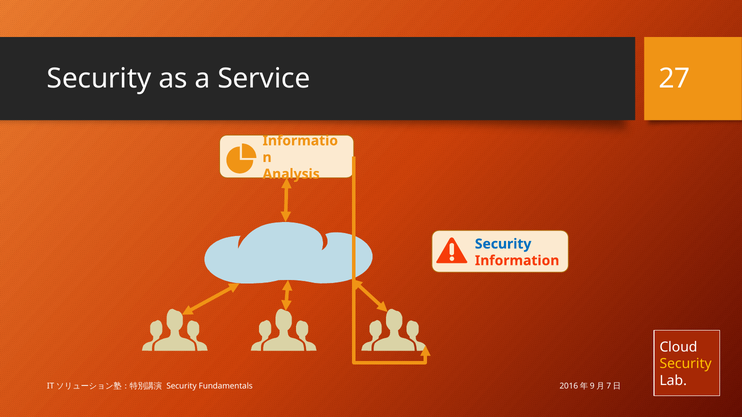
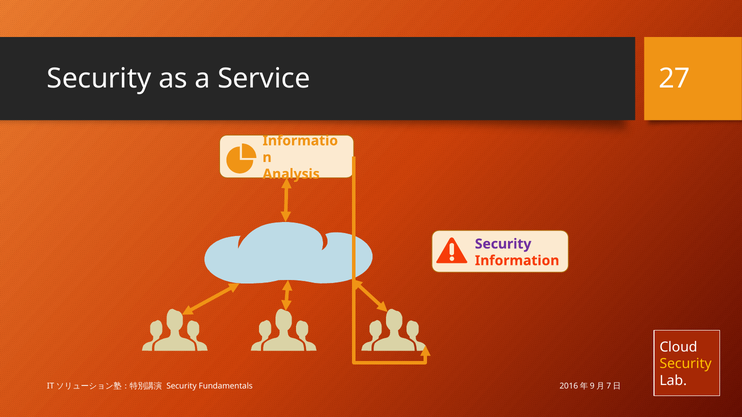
Security at (503, 244) colour: blue -> purple
